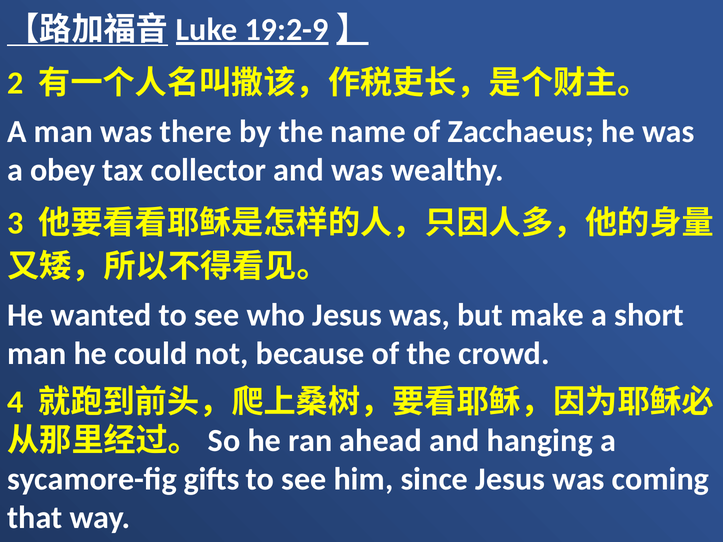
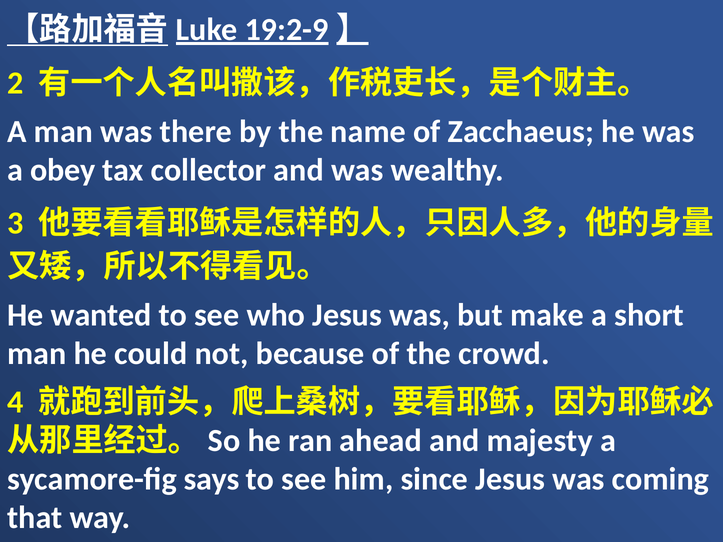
hanging: hanging -> majesty
gifts: gifts -> says
